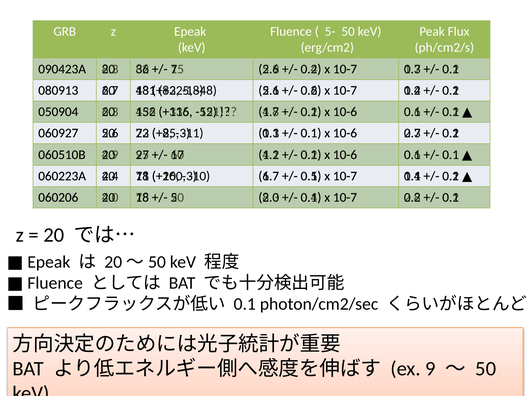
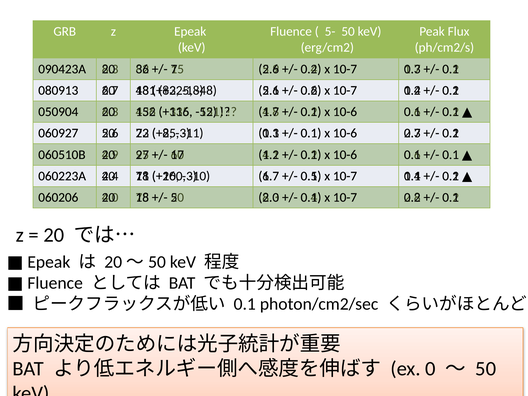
9: 9 -> 0
